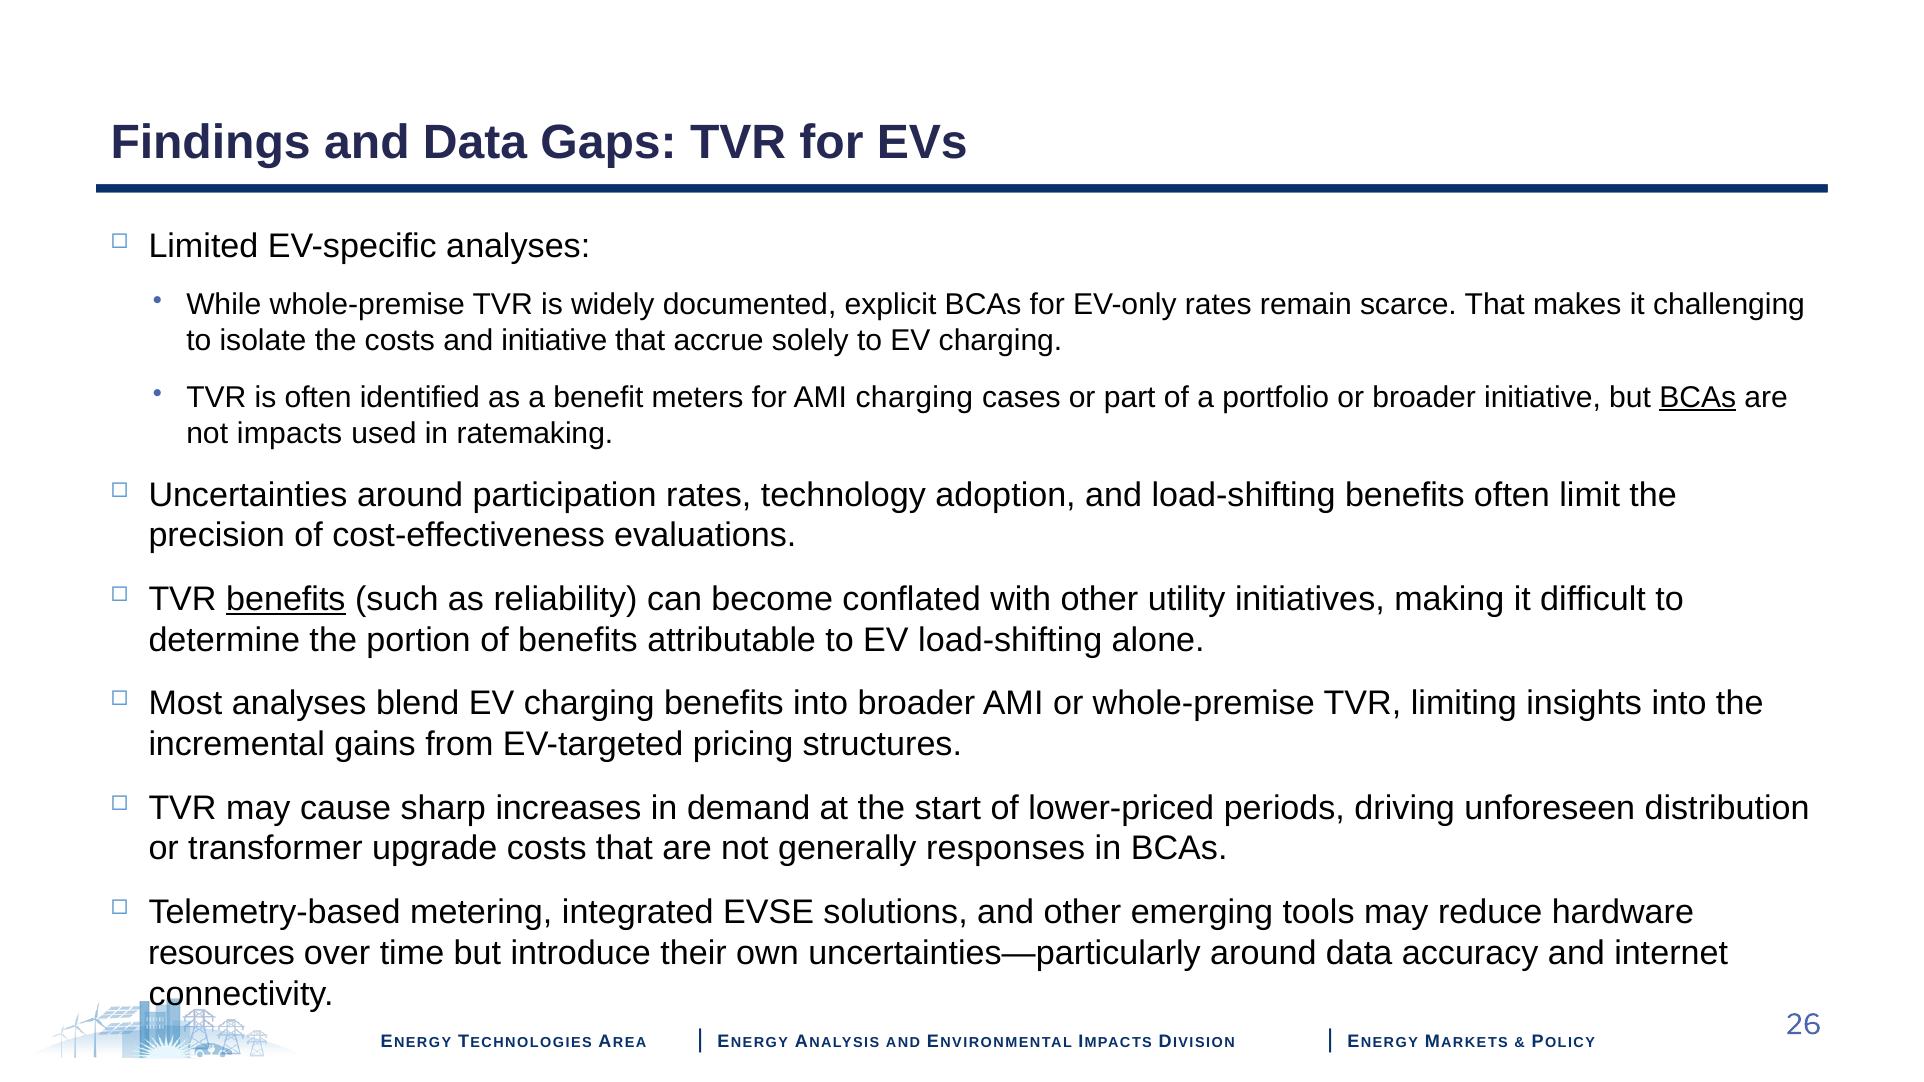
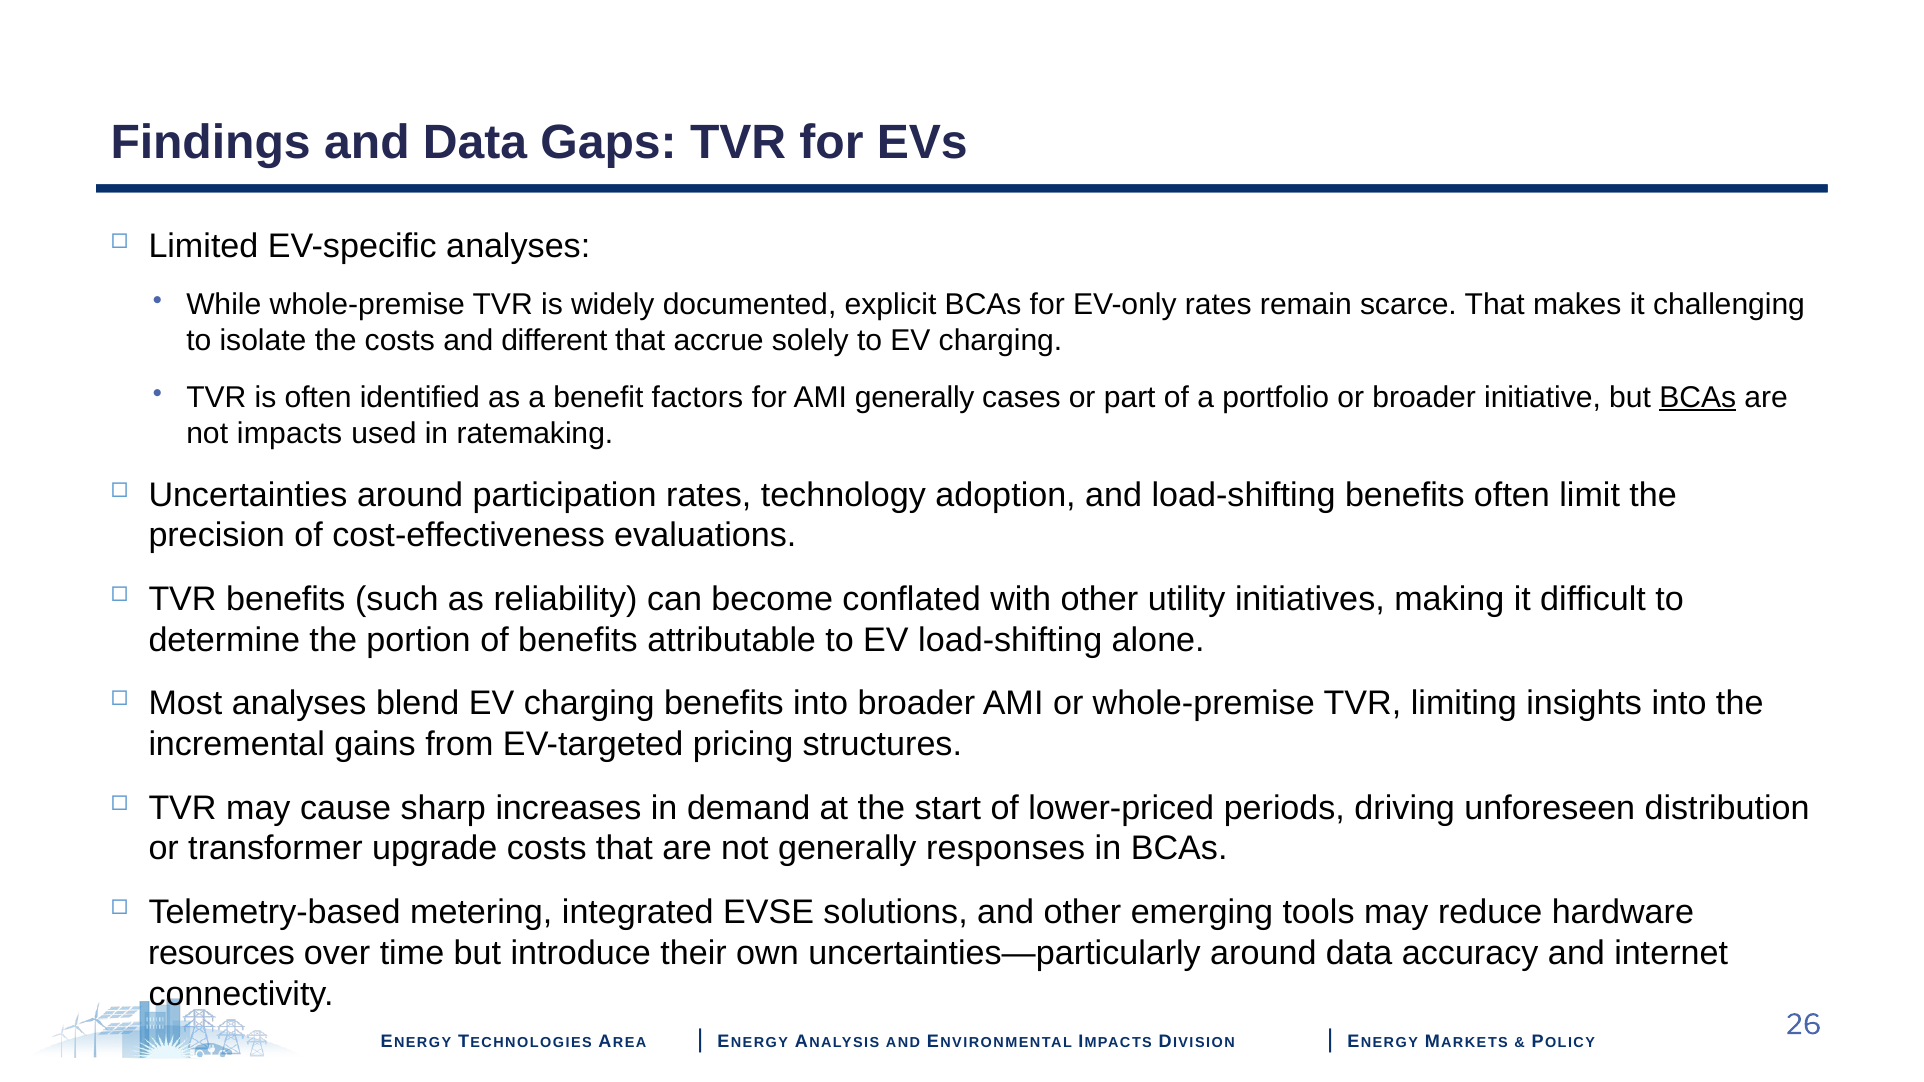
and initiative: initiative -> different
meters: meters -> factors
AMI charging: charging -> generally
benefits at (286, 599) underline: present -> none
